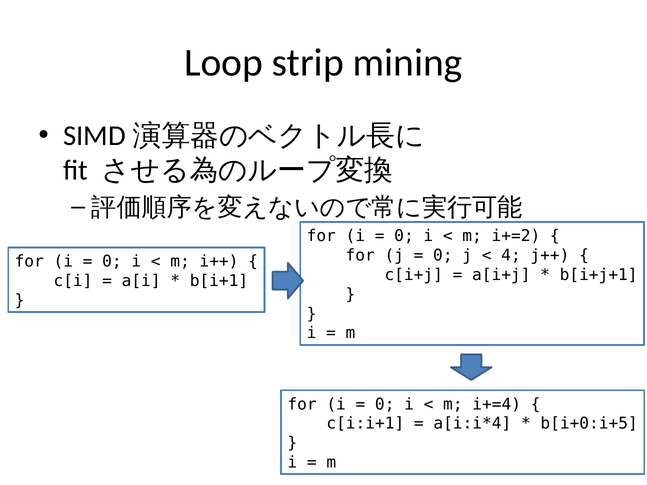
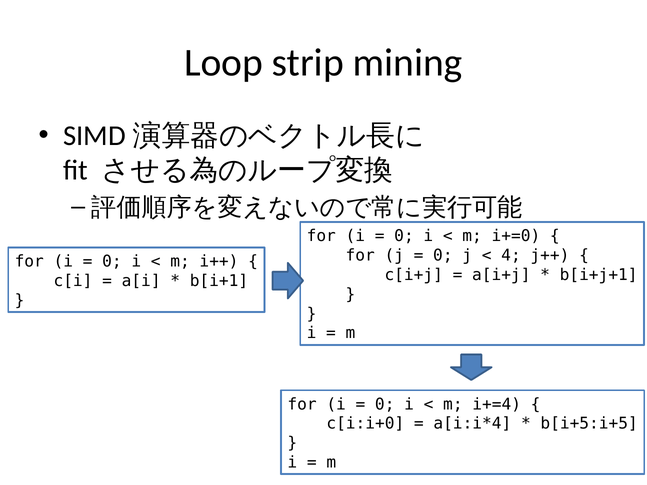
i+=2: i+=2 -> i+=0
c[i:i+1: c[i:i+1 -> c[i:i+0
b[i+0:i+5: b[i+0:i+5 -> b[i+5:i+5
